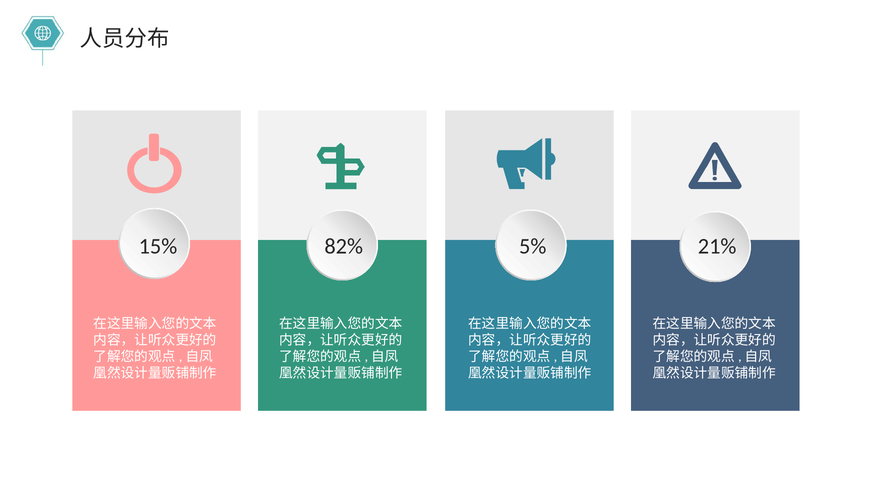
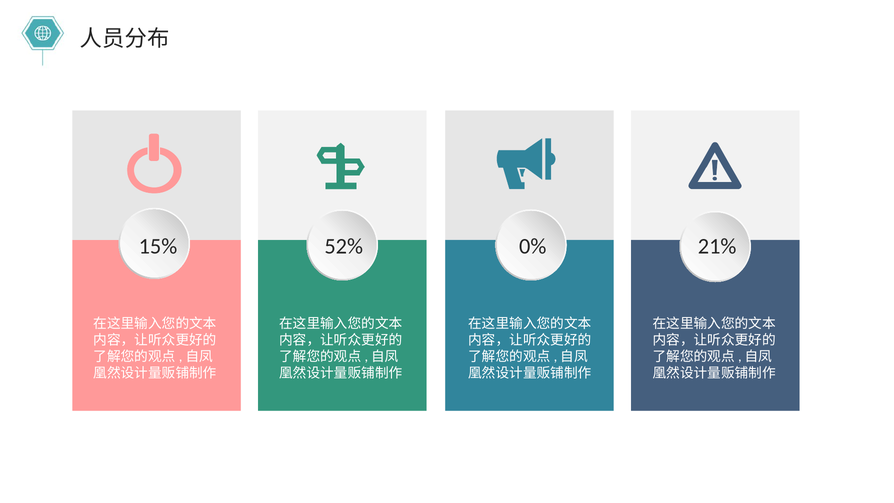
82%: 82% -> 52%
5%: 5% -> 0%
